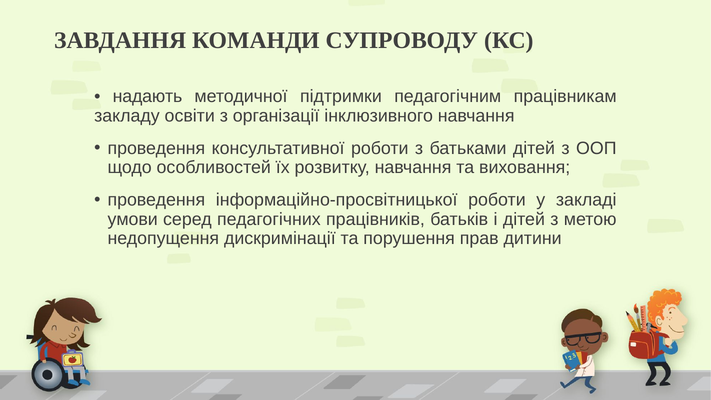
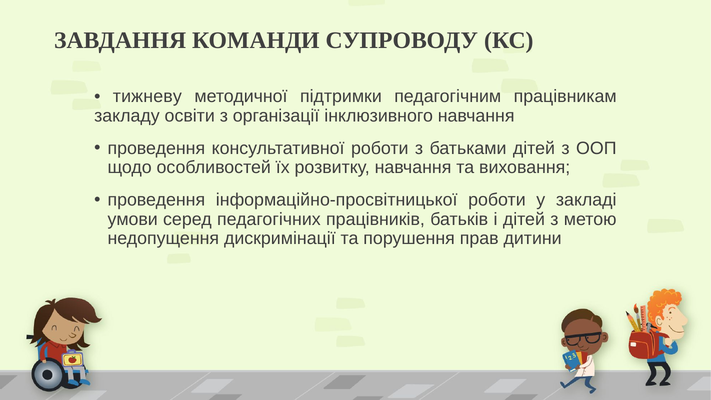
надають: надають -> тижневу
